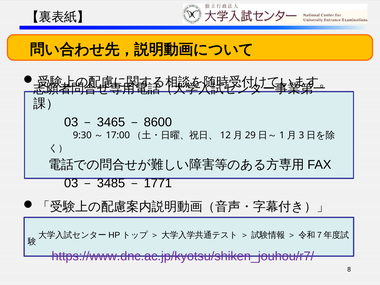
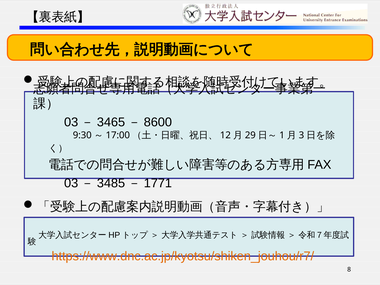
https://www.dnc.ac.jp/kyotsu/shiken_jouhou/r7/ colour: purple -> orange
